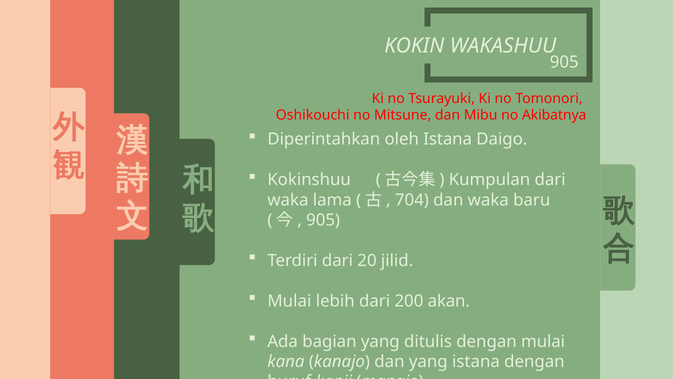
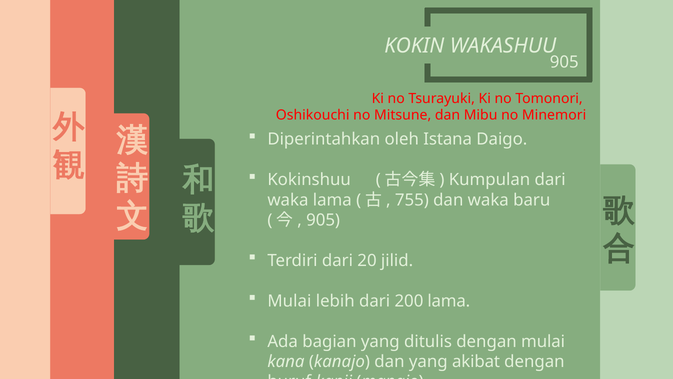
Akibatnya: Akibatnya -> Minemori
704: 704 -> 755
200 akan: akan -> lama
yang istana: istana -> akibat
